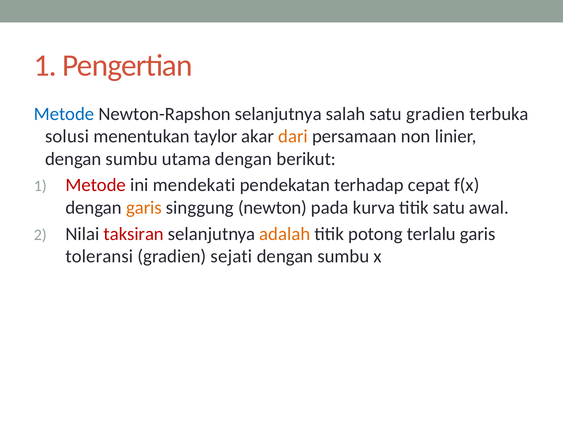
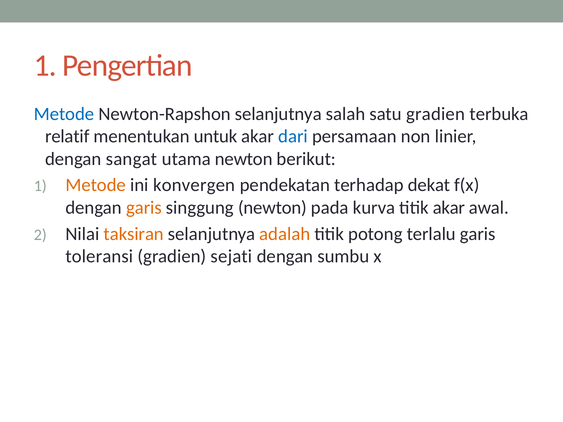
solusi: solusi -> relatif
taylor: taylor -> untuk
dari colour: orange -> blue
sumbu at (132, 159): sumbu -> sangat
utama dengan: dengan -> newton
Metode at (96, 185) colour: red -> orange
mendekati: mendekati -> konvergen
cepat: cepat -> dekat
titik satu: satu -> akar
taksiran colour: red -> orange
